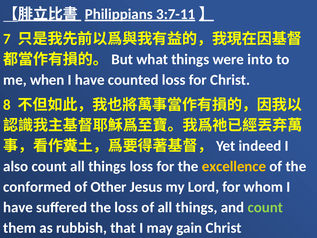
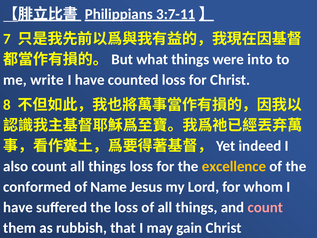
when: when -> write
Other: Other -> Name
count at (265, 207) colour: light green -> pink
